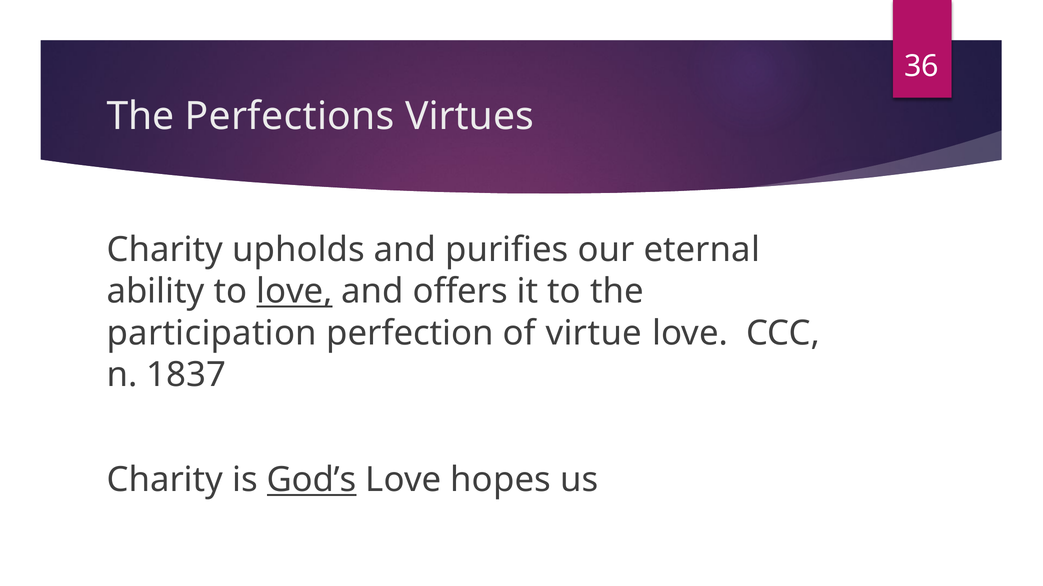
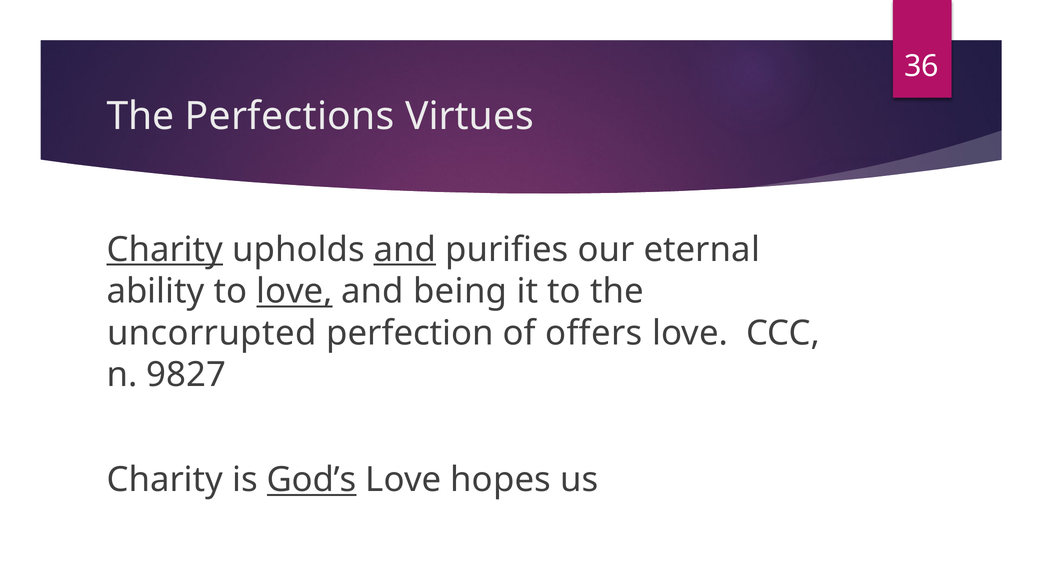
Charity at (165, 250) underline: none -> present
and at (405, 250) underline: none -> present
offers: offers -> being
participation: participation -> uncorrupted
virtue: virtue -> offers
1837: 1837 -> 9827
